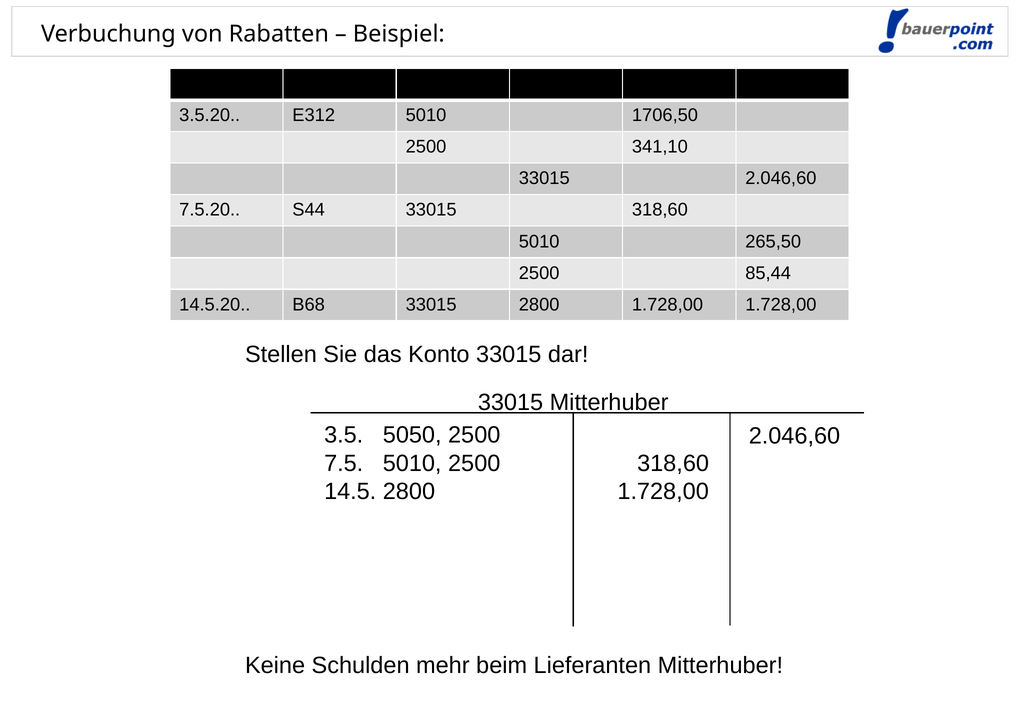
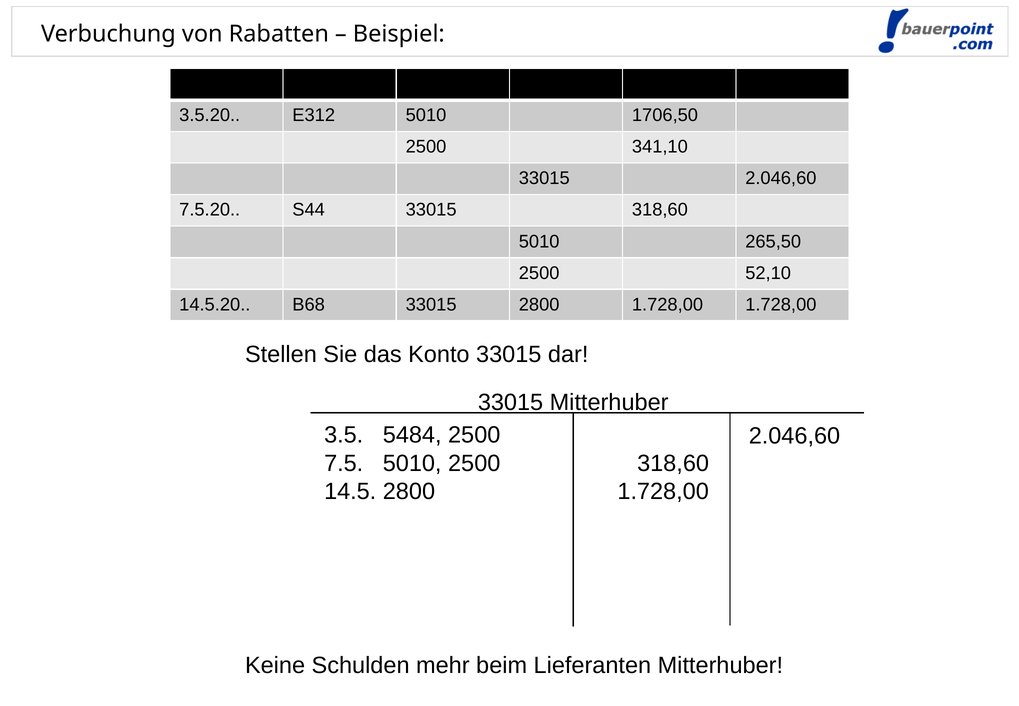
85,44: 85,44 -> 52,10
5050: 5050 -> 5484
